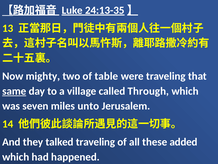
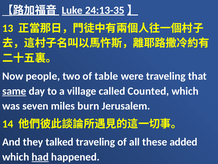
mighty: mighty -> people
Through: Through -> Counted
unto: unto -> burn
had underline: none -> present
